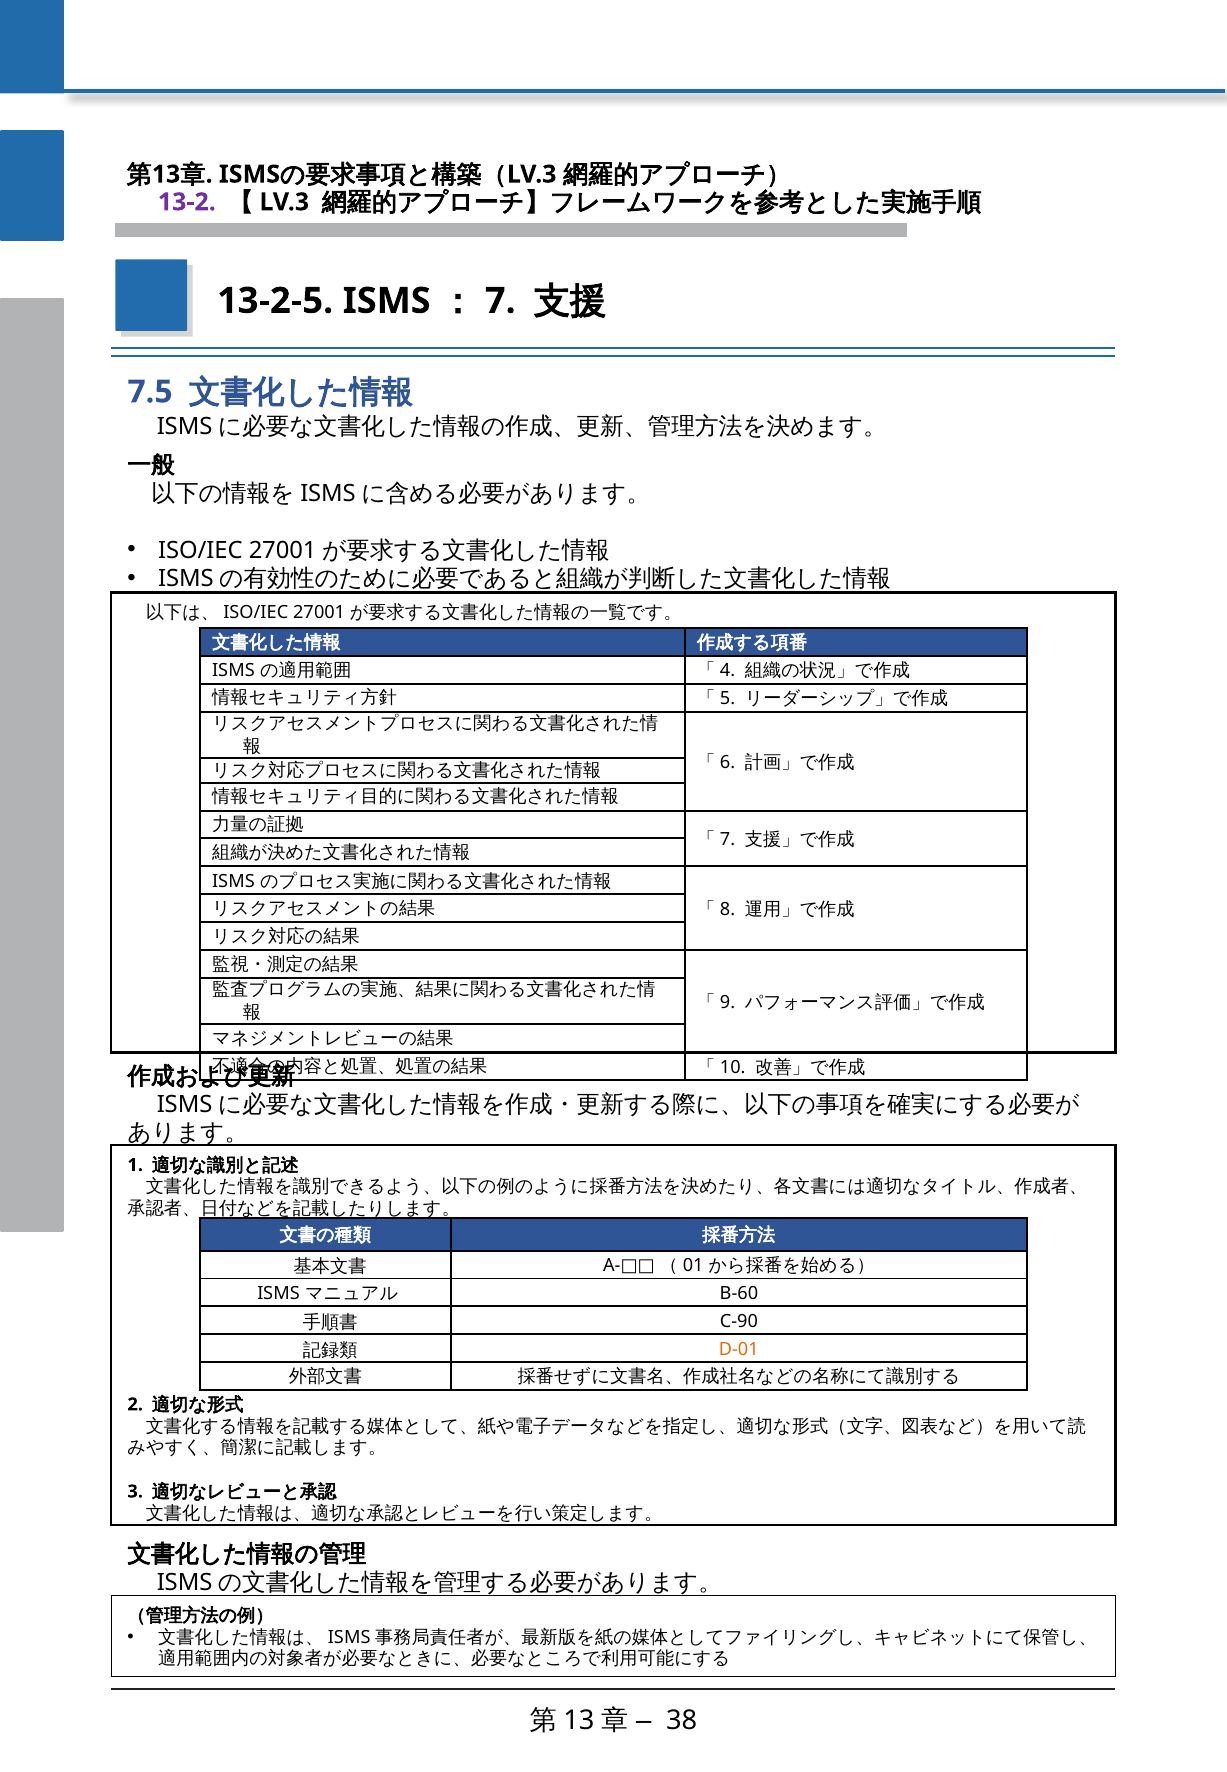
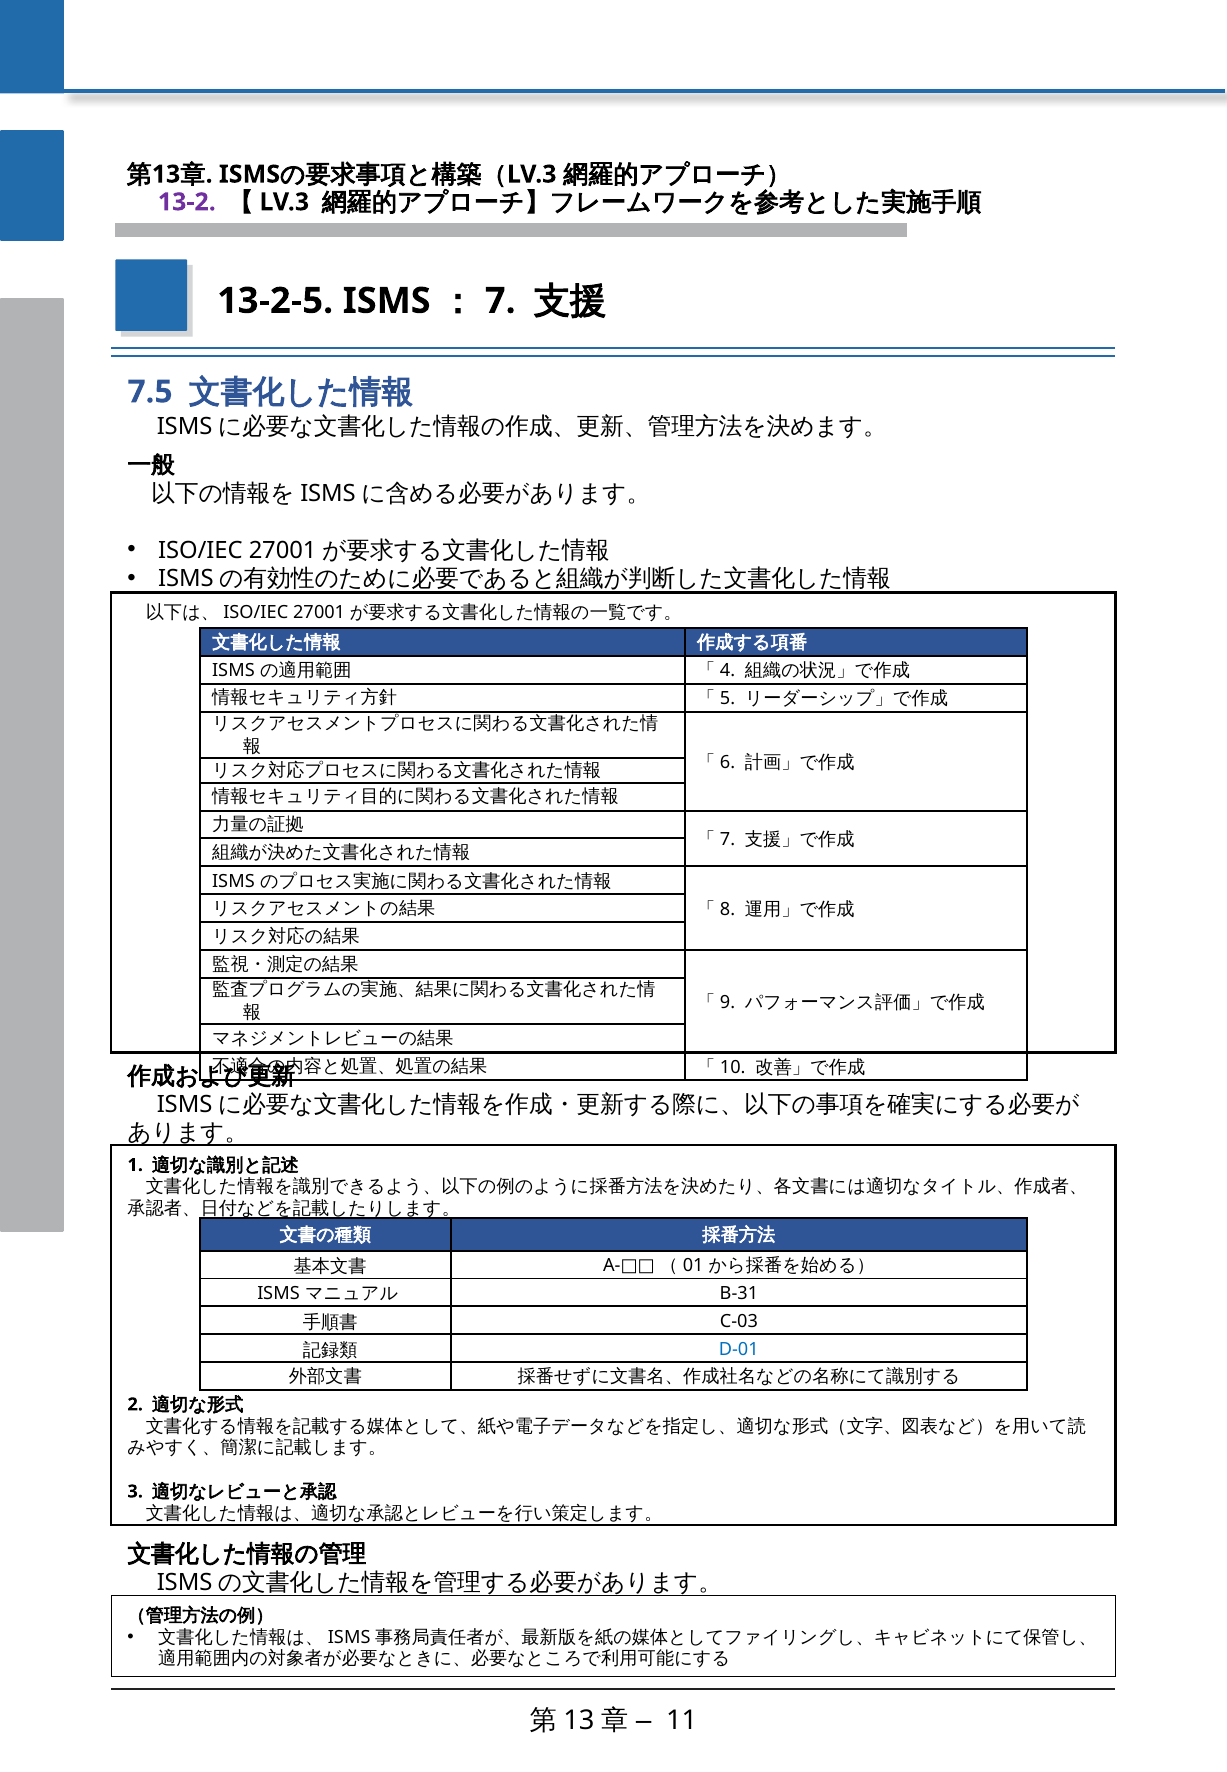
B-60: B-60 -> B-31
C-90: C-90 -> C-03
D-01 colour: orange -> blue
38: 38 -> 11
